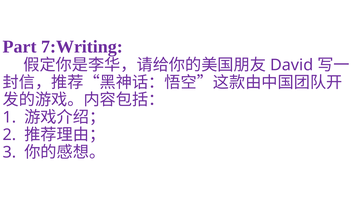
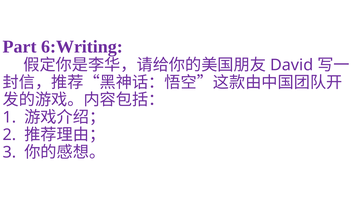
7:Writing: 7:Writing -> 6:Writing
